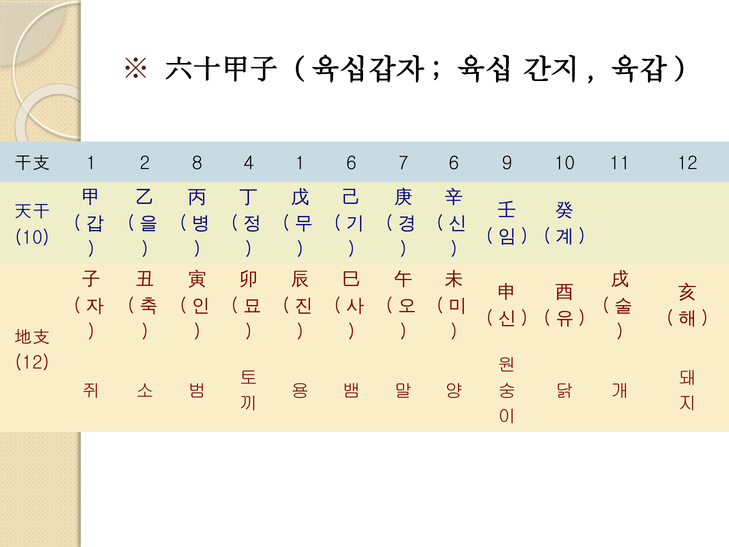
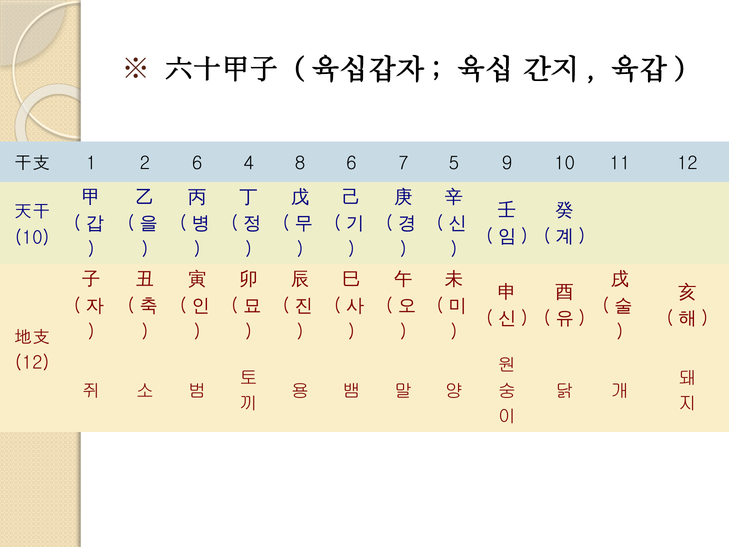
2 8: 8 -> 6
4 1: 1 -> 8
7 6: 6 -> 5
